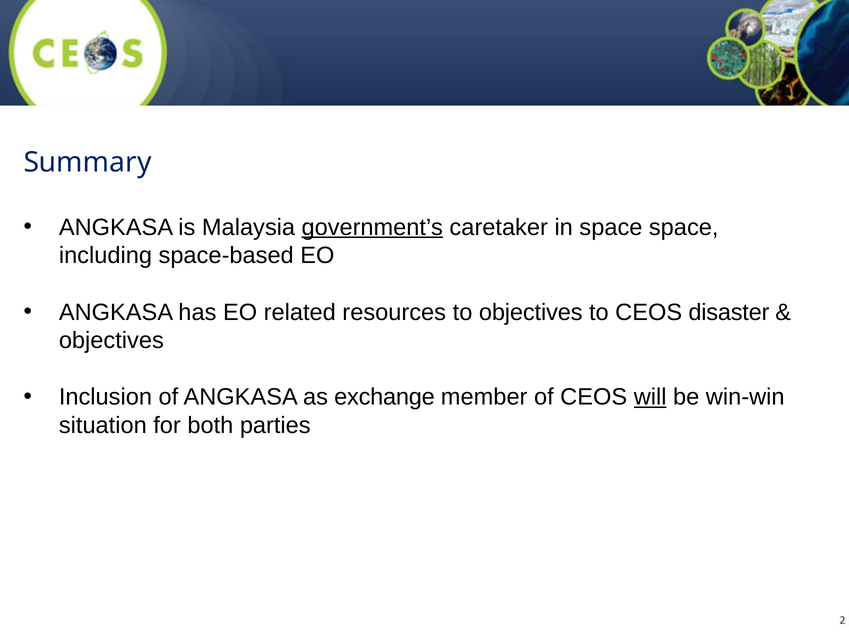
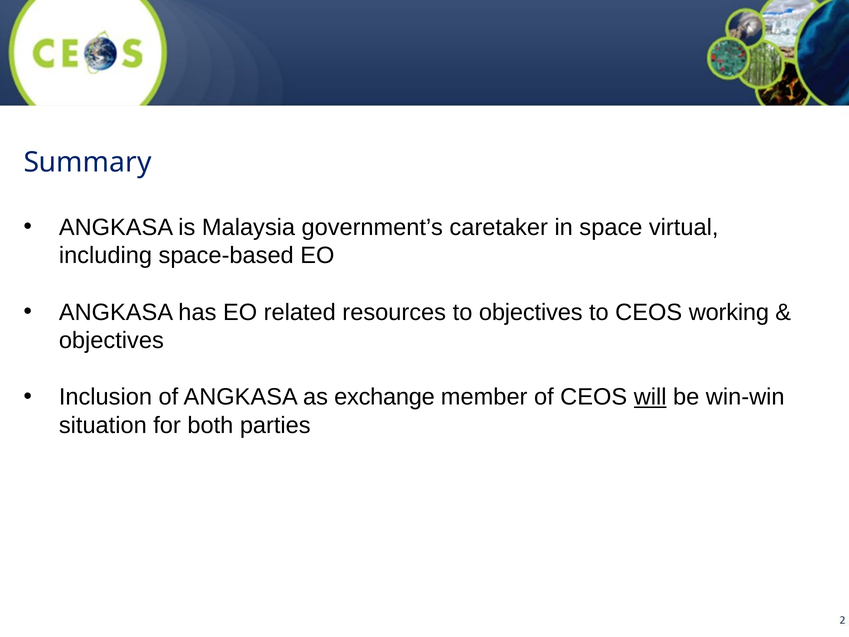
government’s underline: present -> none
space space: space -> virtual
disaster: disaster -> working
